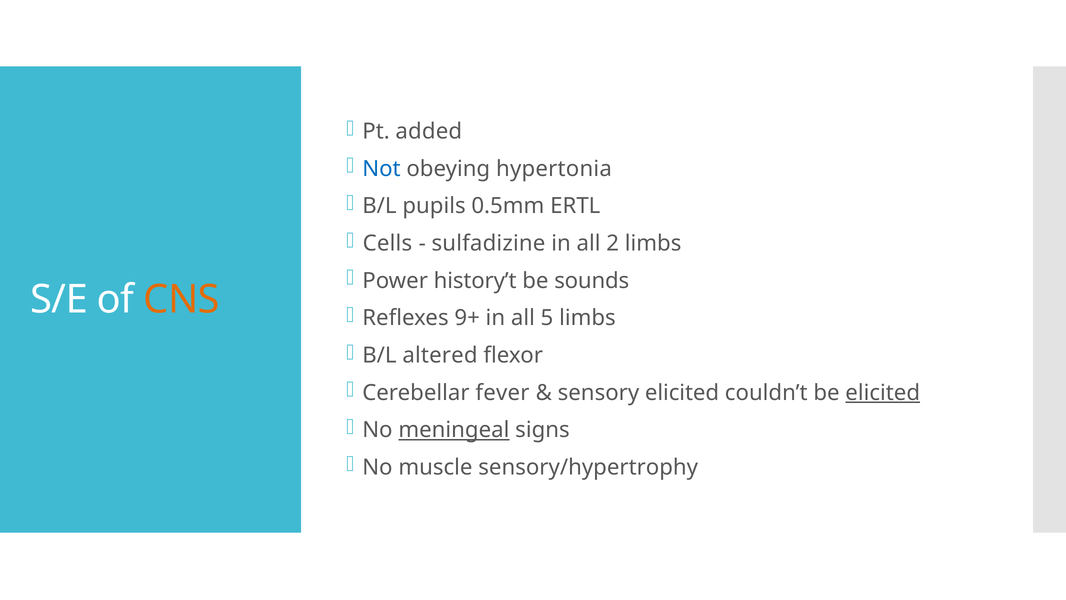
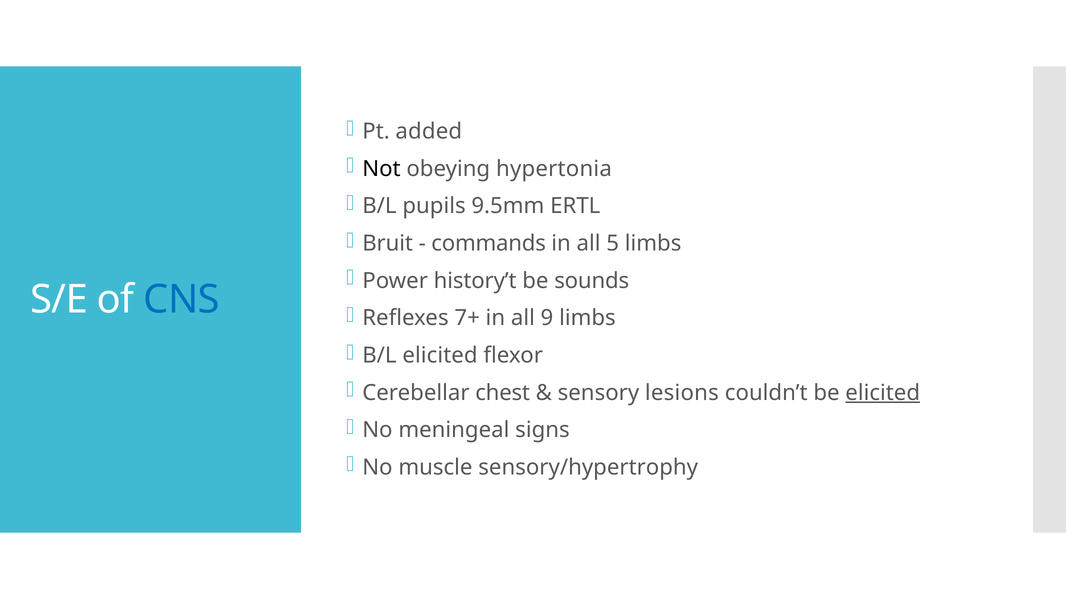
Not colour: blue -> black
0.5mm: 0.5mm -> 9.5mm
Cells: Cells -> Bruit
sulfadizine: sulfadizine -> commands
2: 2 -> 5
CNS colour: orange -> blue
9+: 9+ -> 7+
5: 5 -> 9
B/L altered: altered -> elicited
fever: fever -> chest
sensory elicited: elicited -> lesions
meningeal underline: present -> none
